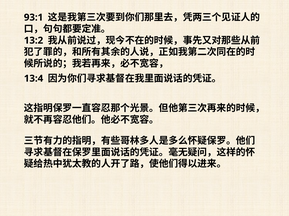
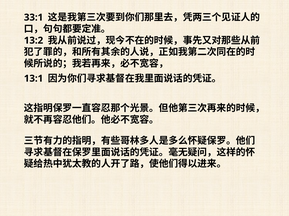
93:1: 93:1 -> 33:1
13:4: 13:4 -> 13:1
